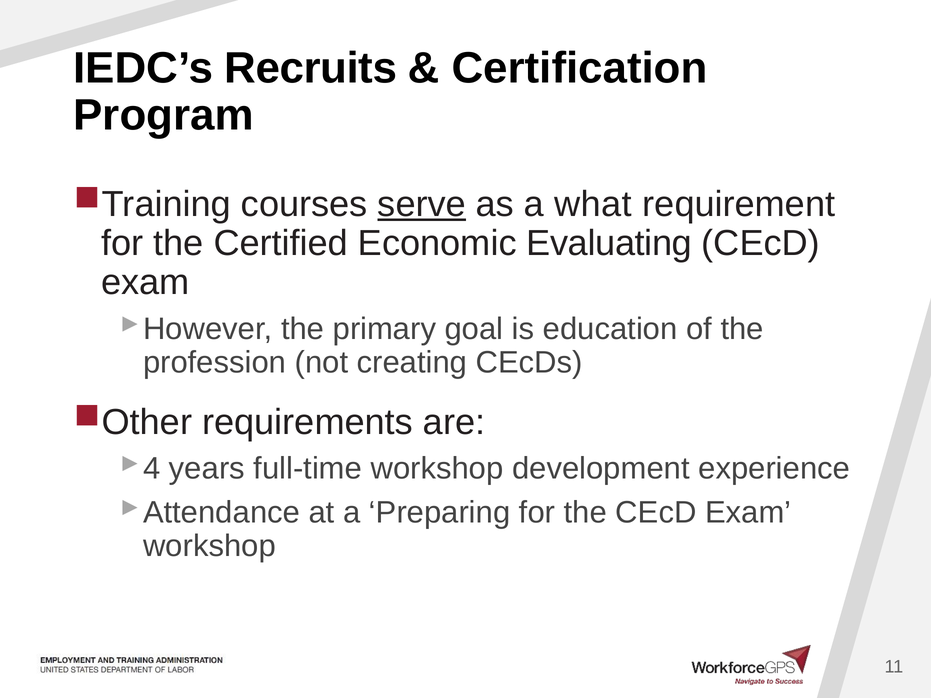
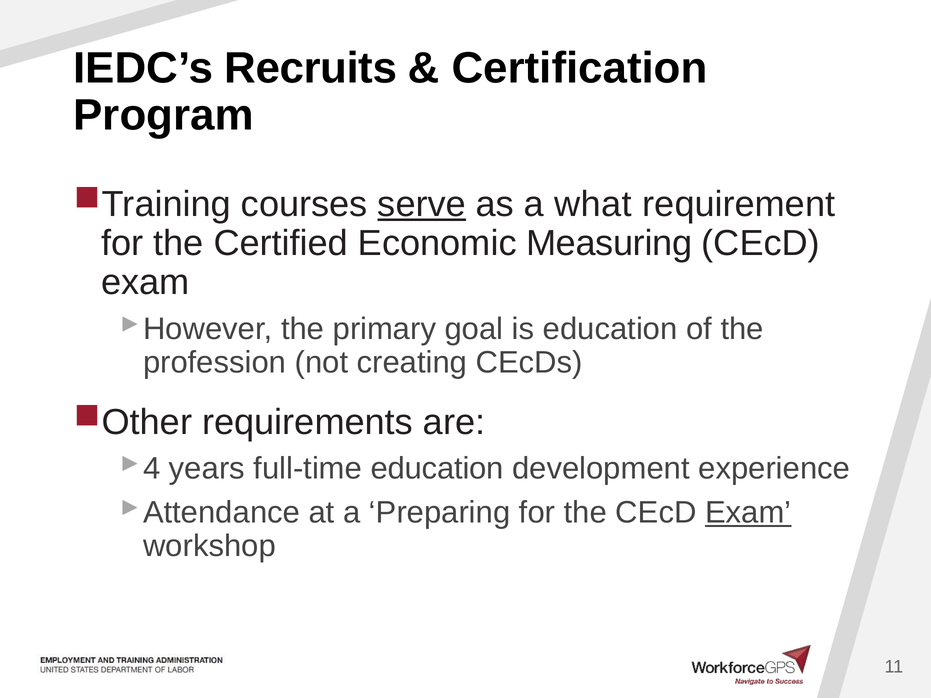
Evaluating: Evaluating -> Measuring
full-time workshop: workshop -> education
Exam at (748, 513) underline: none -> present
